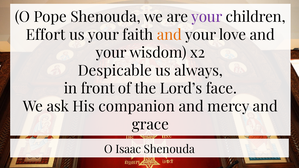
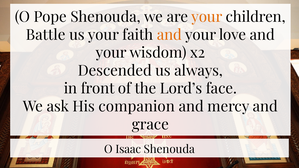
your at (207, 17) colour: purple -> orange
Effort: Effort -> Battle
Despicable: Despicable -> Descended
